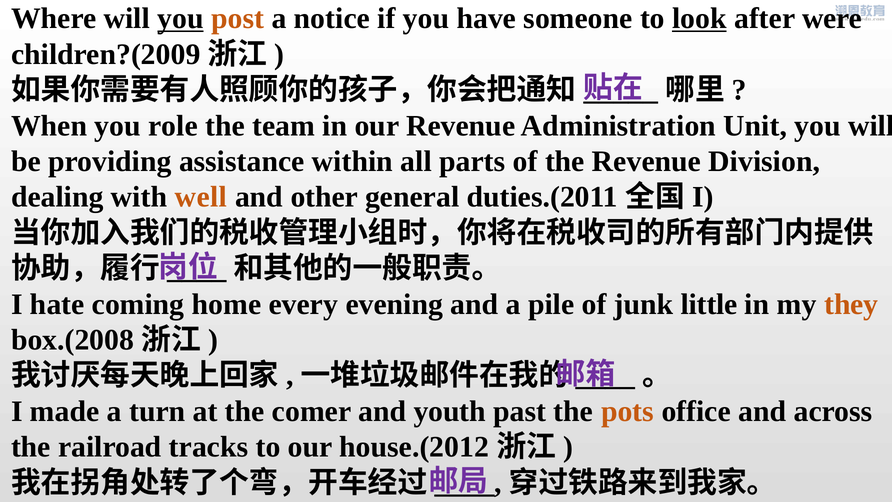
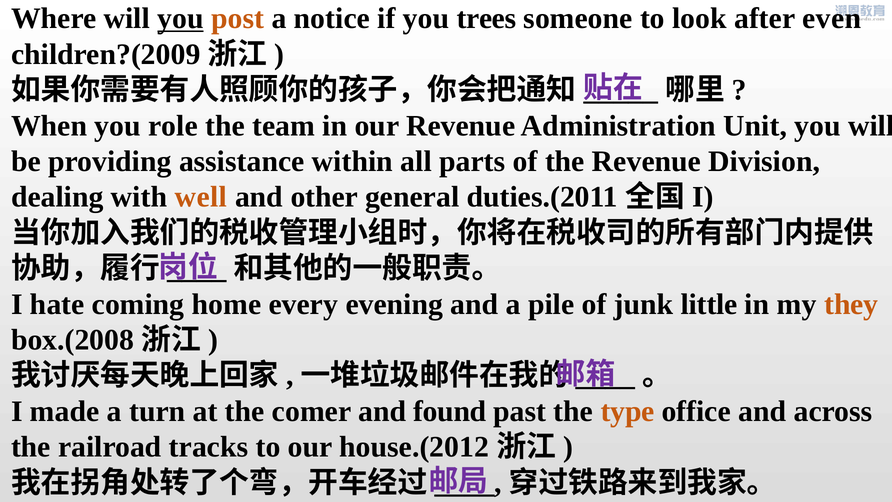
have: have -> trees
look underline: present -> none
were: were -> even
youth: youth -> found
pots: pots -> type
